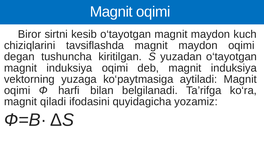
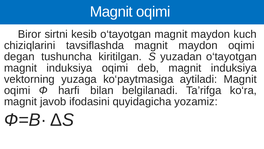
qilаdi: qilаdi -> javob
